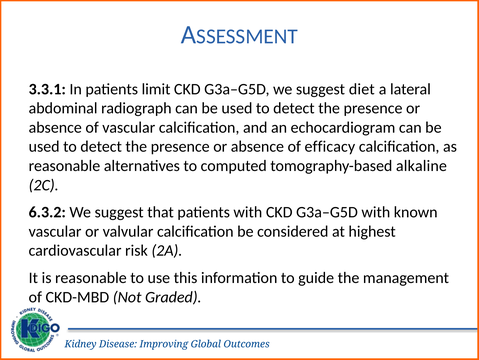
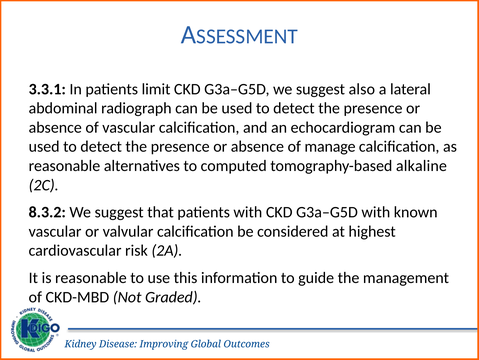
diet: diet -> also
efficacy: efficacy -> manage
6.3.2: 6.3.2 -> 8.3.2
